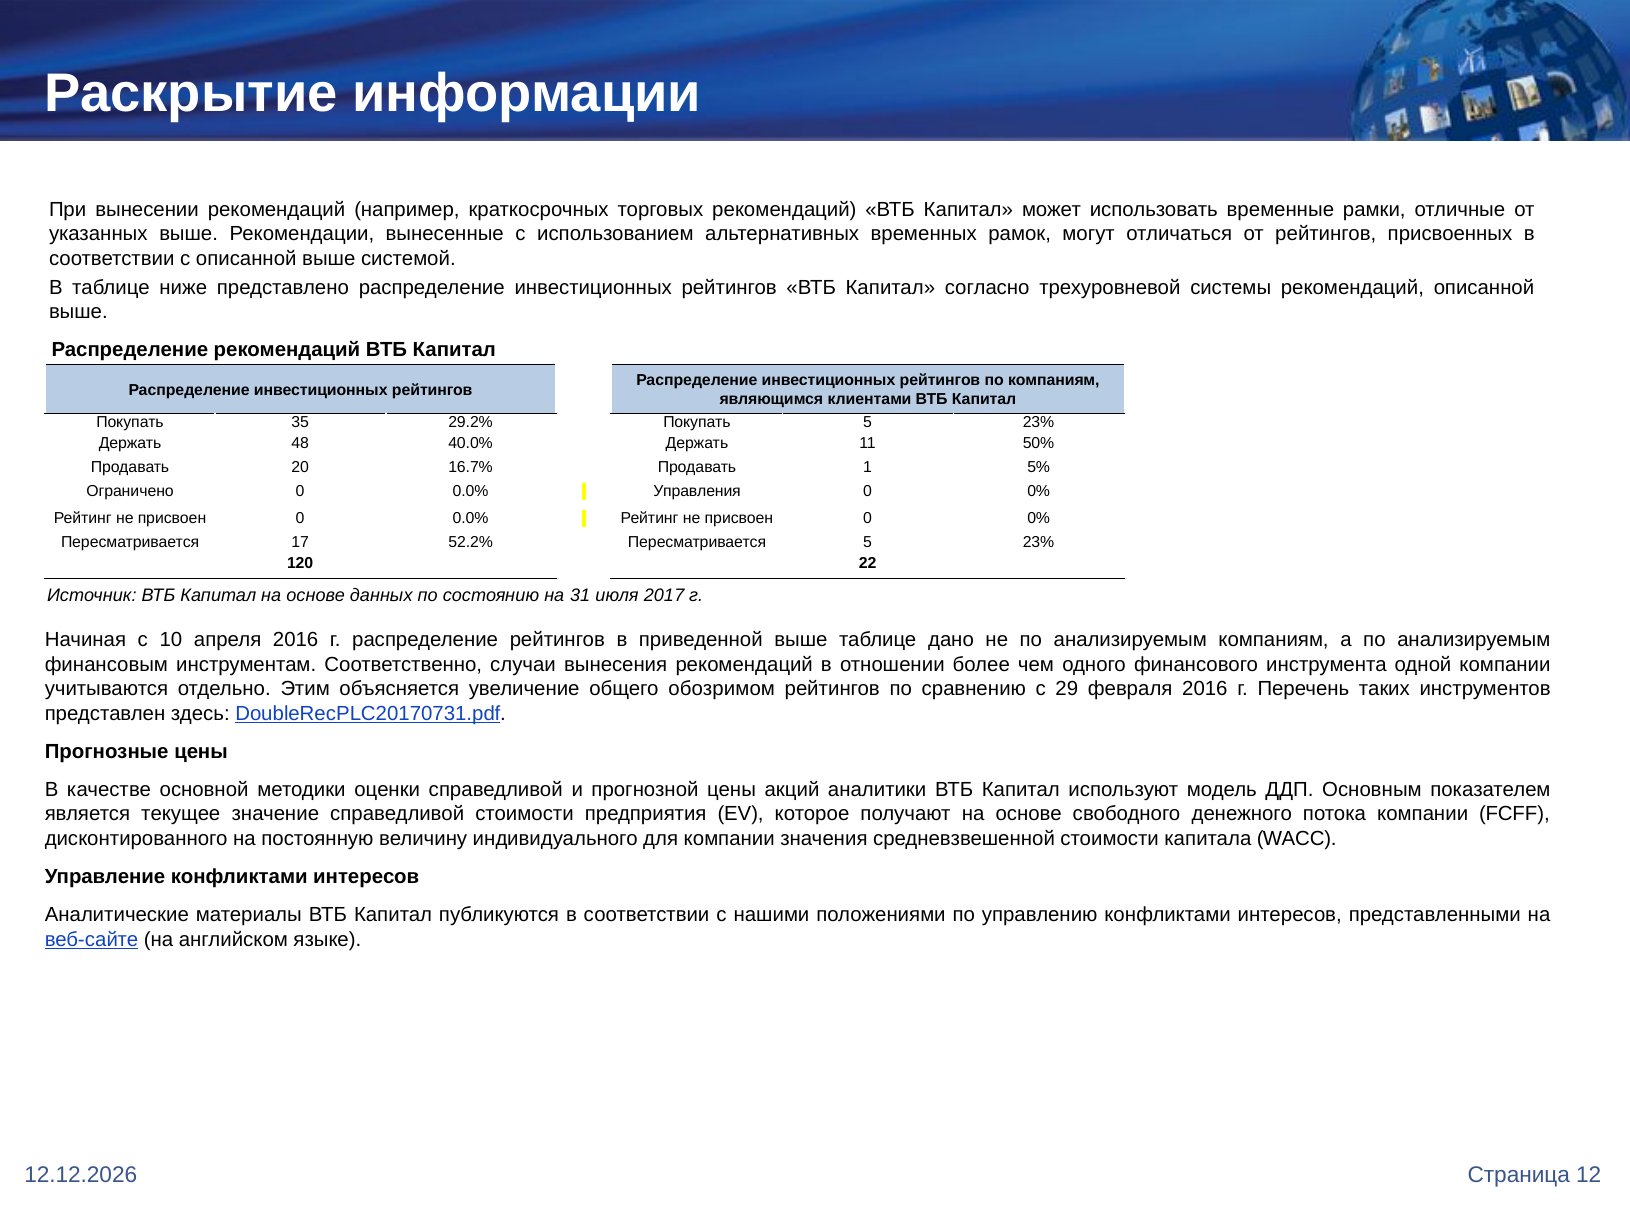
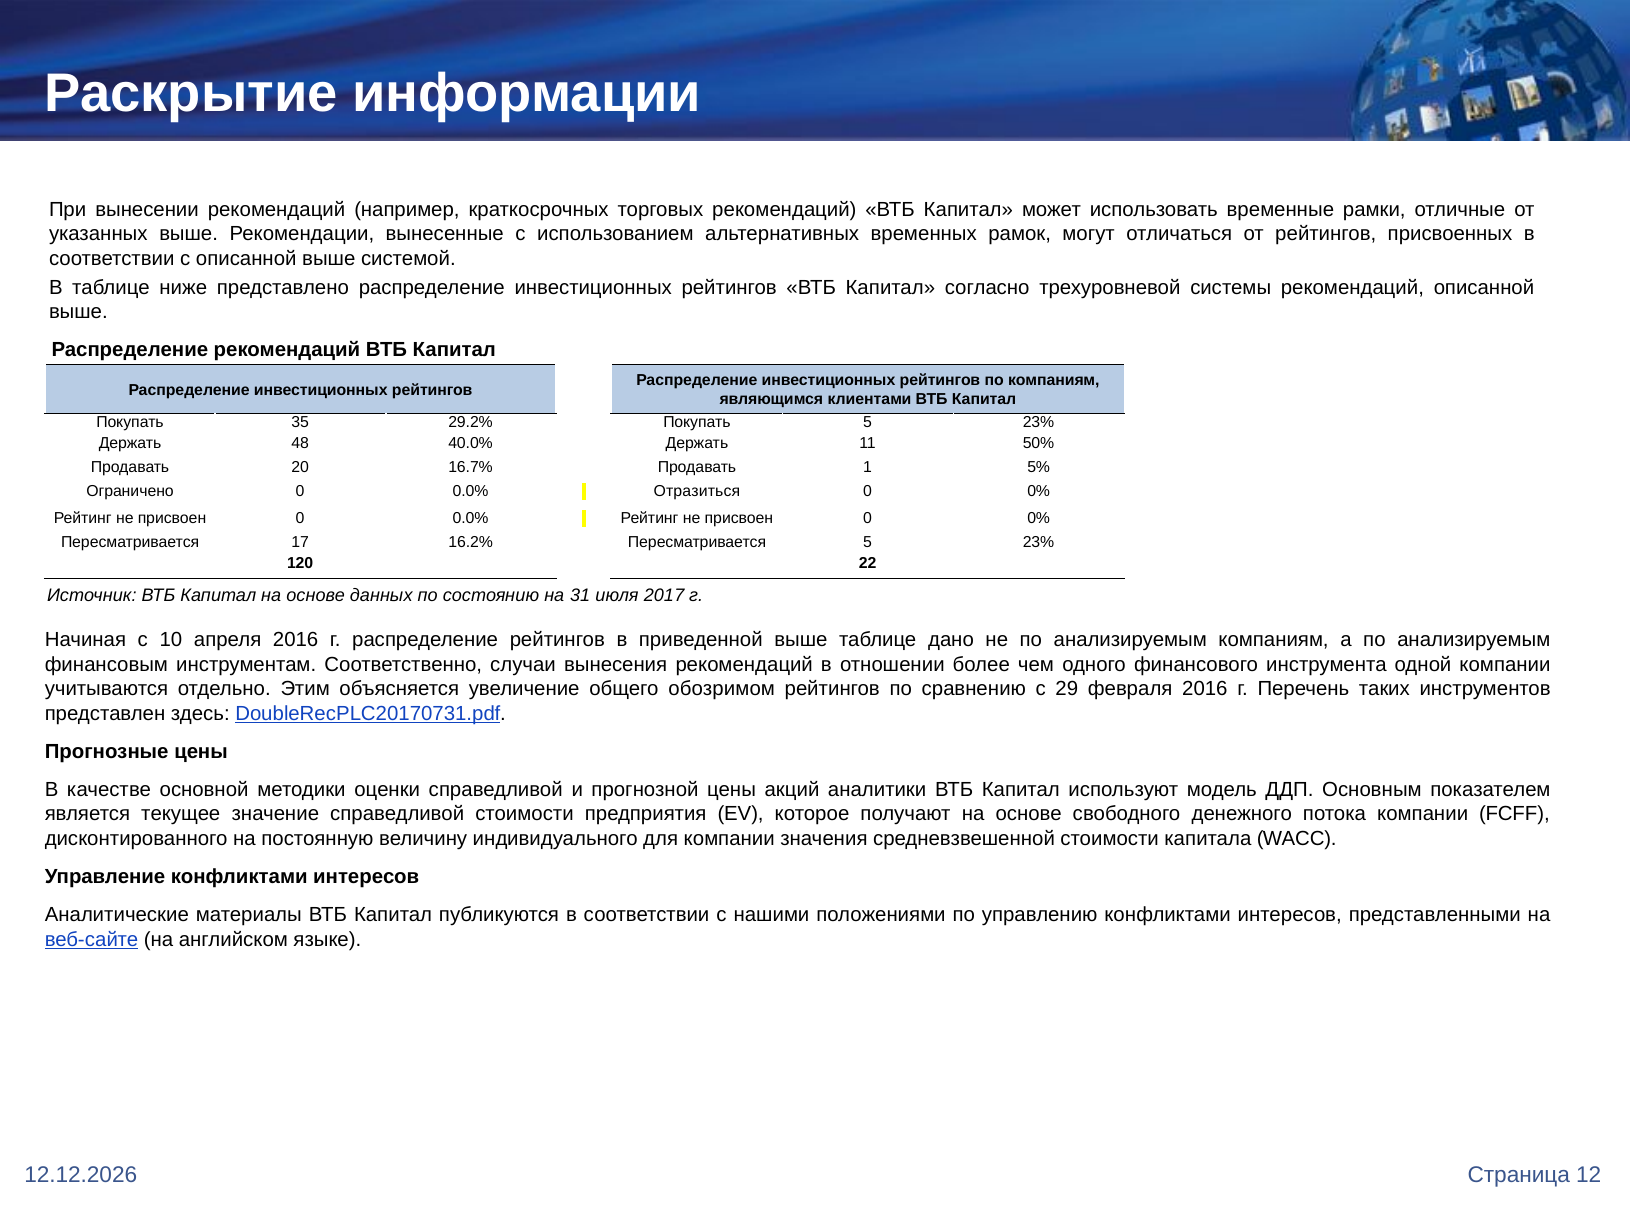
Управления: Управления -> Отразиться
52.2%: 52.2% -> 16.2%
